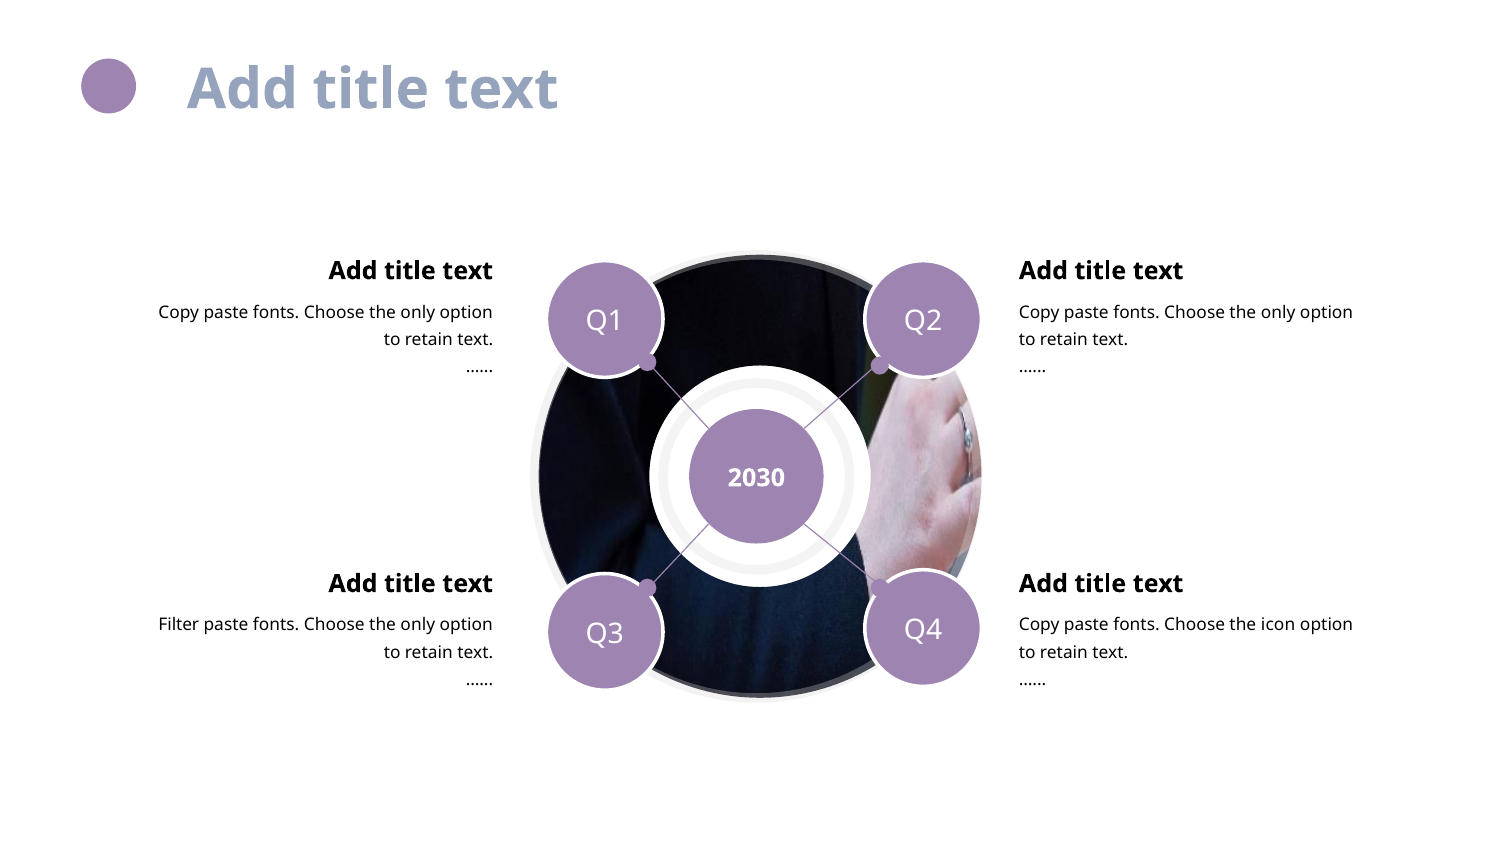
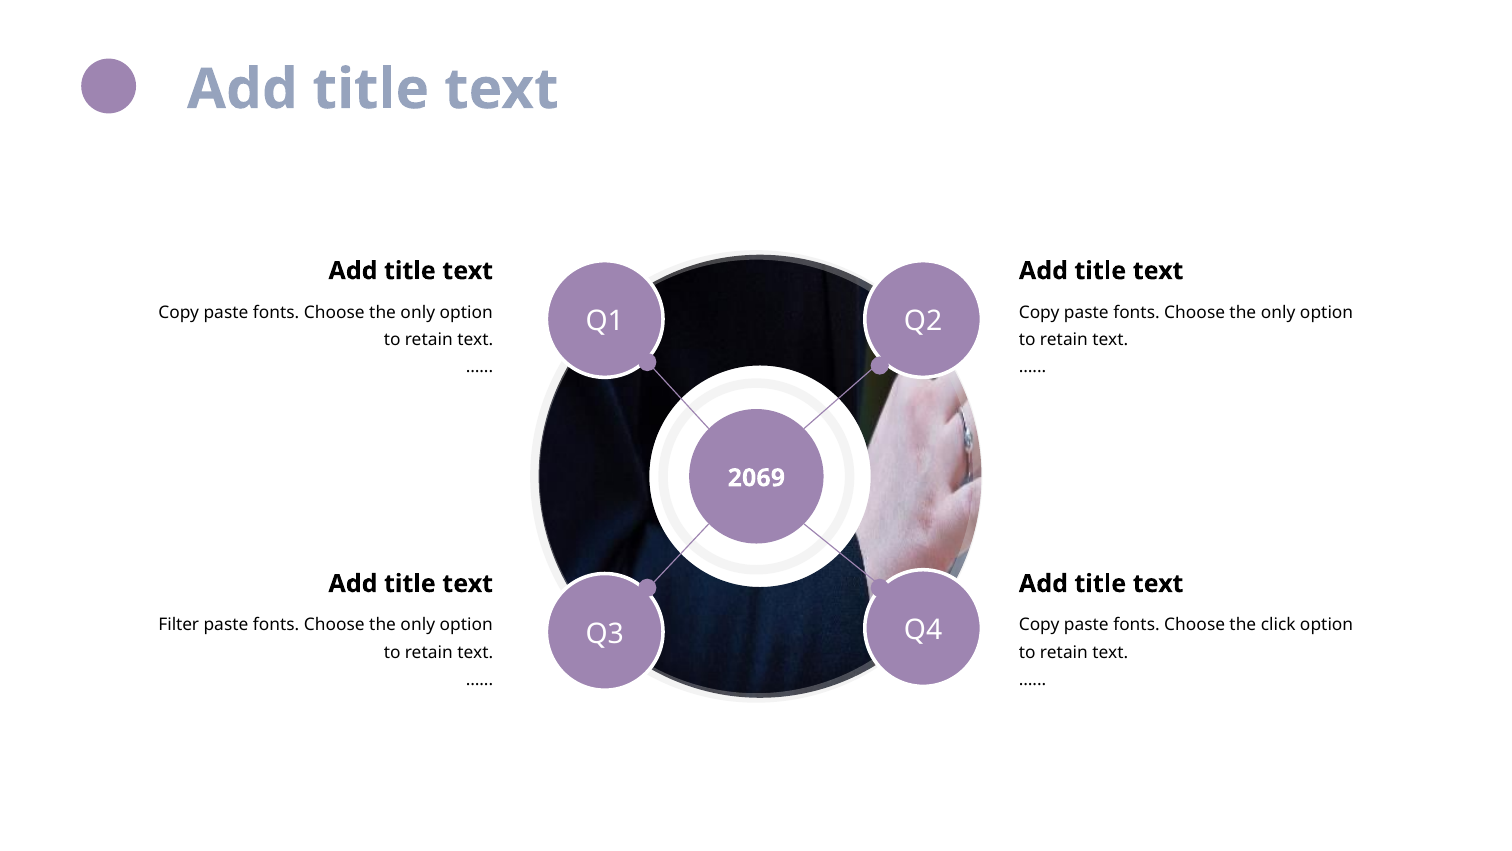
2030: 2030 -> 2069
icon: icon -> click
